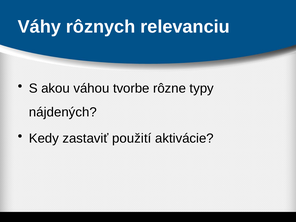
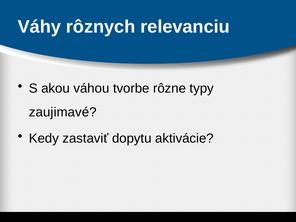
nájdených: nájdených -> zaujimavé
použití: použití -> dopytu
